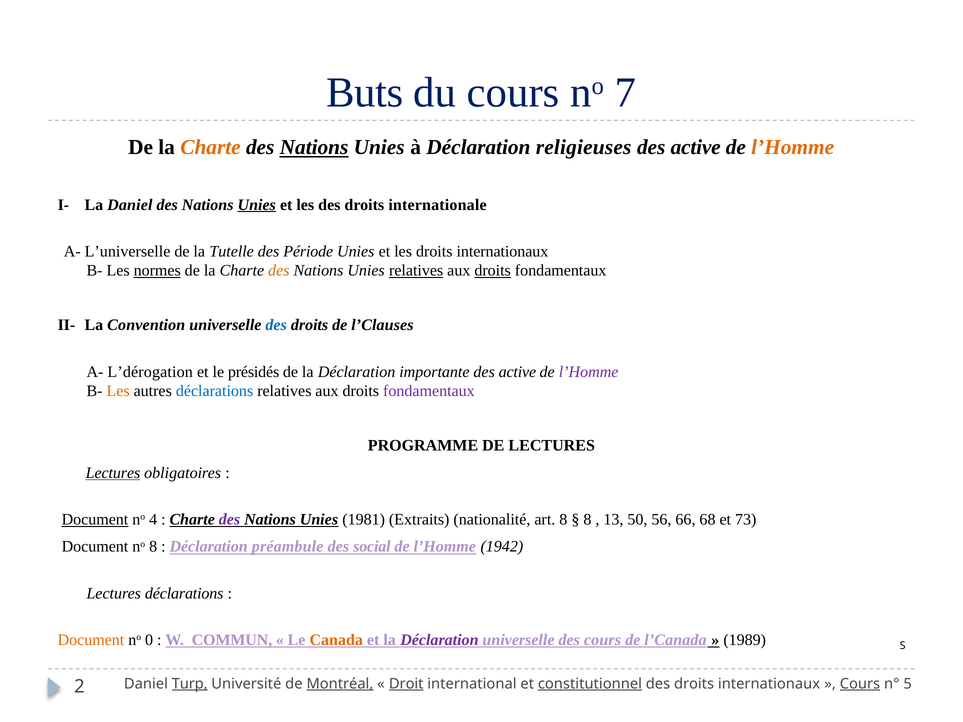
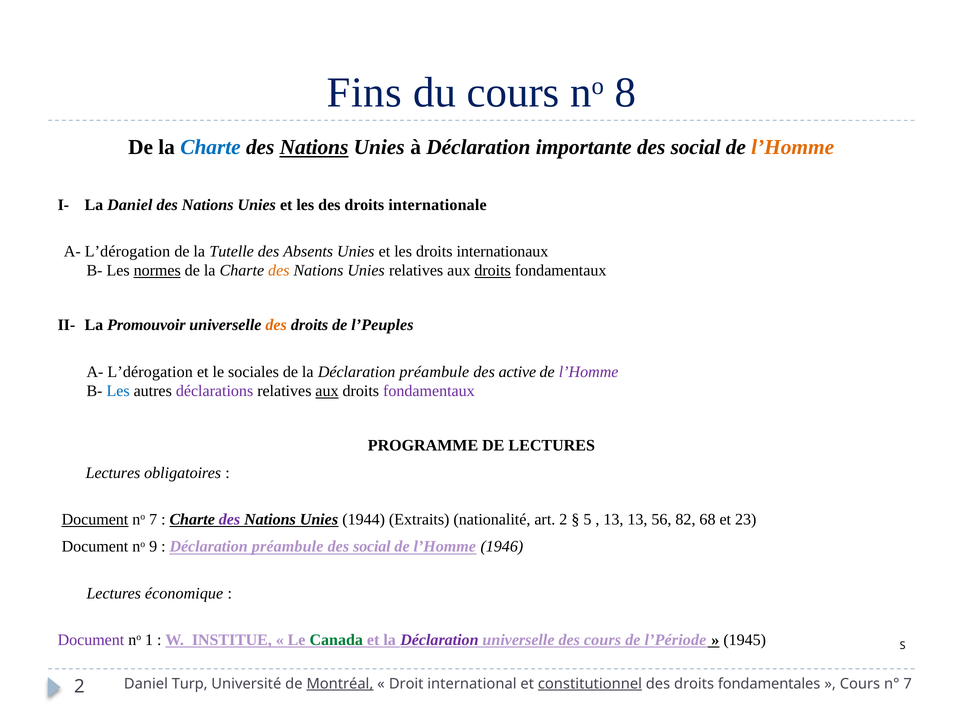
Buts: Buts -> Fins
7: 7 -> 8
Charte at (210, 147) colour: orange -> blue
religieuses: religieuses -> importante
active at (696, 147): active -> social
Unies at (257, 205) underline: present -> none
L’universelle at (128, 251): L’universelle -> L’dérogation
Période: Période -> Absents
relatives at (416, 271) underline: present -> none
Convention: Convention -> Promouvoir
des at (276, 325) colour: blue -> orange
l’Clauses: l’Clauses -> l’Peuples
présidés: présidés -> sociales
la Déclaration importante: importante -> préambule
Les at (118, 391) colour: orange -> blue
déclarations at (215, 391) colour: blue -> purple
aux at (327, 391) underline: none -> present
Lectures at (113, 473) underline: present -> none
no 4: 4 -> 7
1981: 1981 -> 1944
art 8: 8 -> 2
8 at (587, 520): 8 -> 5
13 50: 50 -> 13
66: 66 -> 82
73: 73 -> 23
no 8: 8 -> 9
1942: 1942 -> 1946
Lectures déclarations: déclarations -> économique
Document at (91, 640) colour: orange -> purple
0: 0 -> 1
COMMUN: COMMUN -> INSTITUE
Canada colour: orange -> green
l’Canada: l’Canada -> l’Période
1989: 1989 -> 1945
Turp underline: present -> none
Droit underline: present -> none
des droits internationaux: internationaux -> fondamentales
Cours at (860, 684) underline: present -> none
n° 5: 5 -> 7
